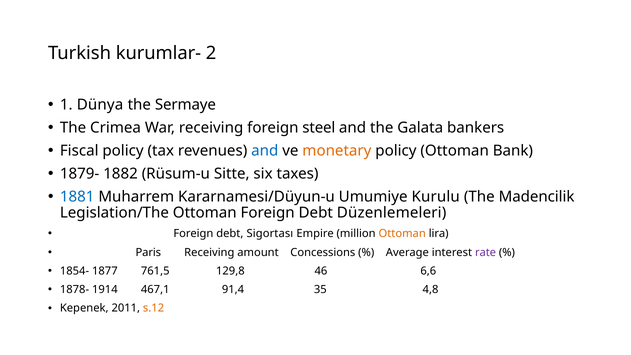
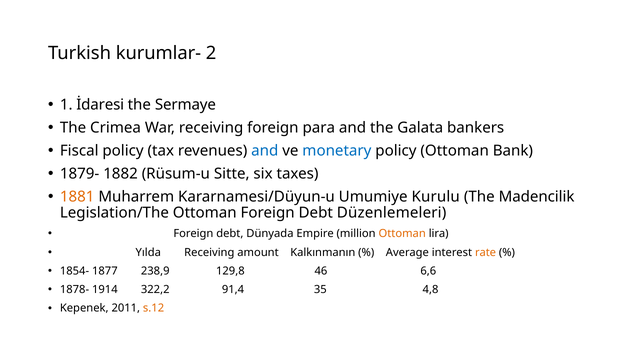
Dünya: Dünya -> İdaresi
steel: steel -> para
monetary colour: orange -> blue
1881 colour: blue -> orange
Sigortası: Sigortası -> Dünyada
Paris: Paris -> Yılda
Concessions: Concessions -> Kalkınmanın
rate colour: purple -> orange
761,5: 761,5 -> 238,9
467,1: 467,1 -> 322,2
